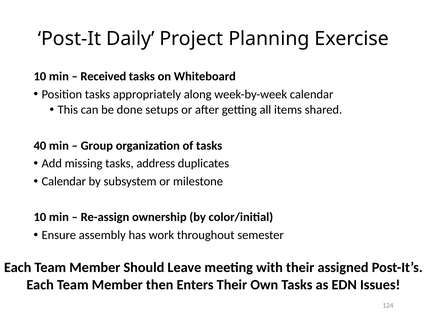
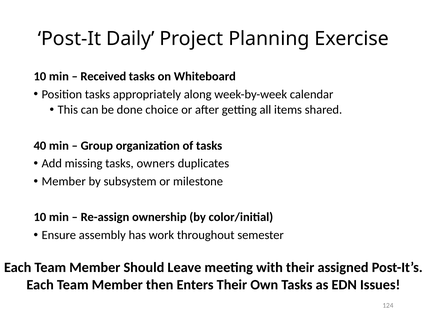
setups: setups -> choice
address: address -> owners
Calendar at (64, 182): Calendar -> Member
